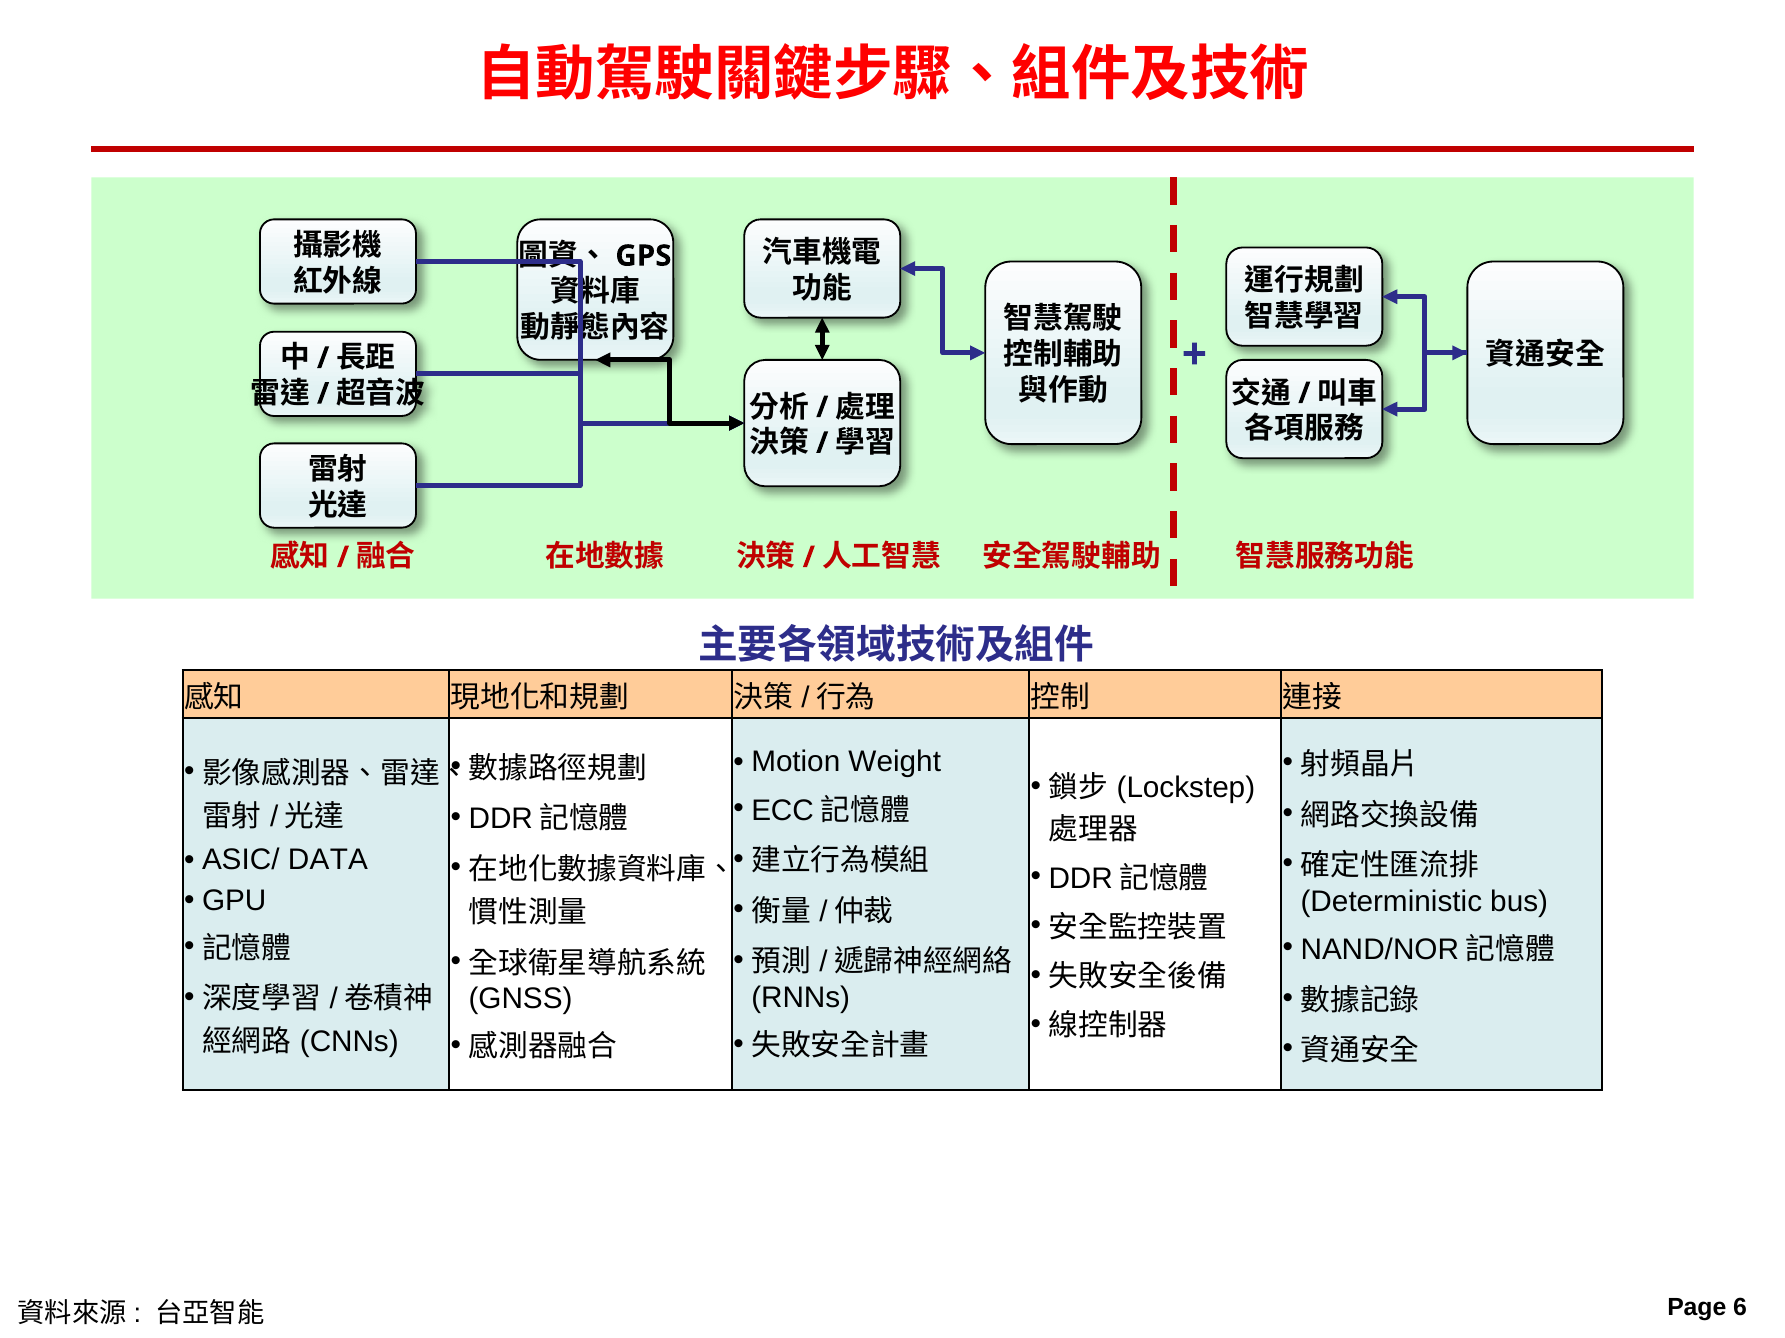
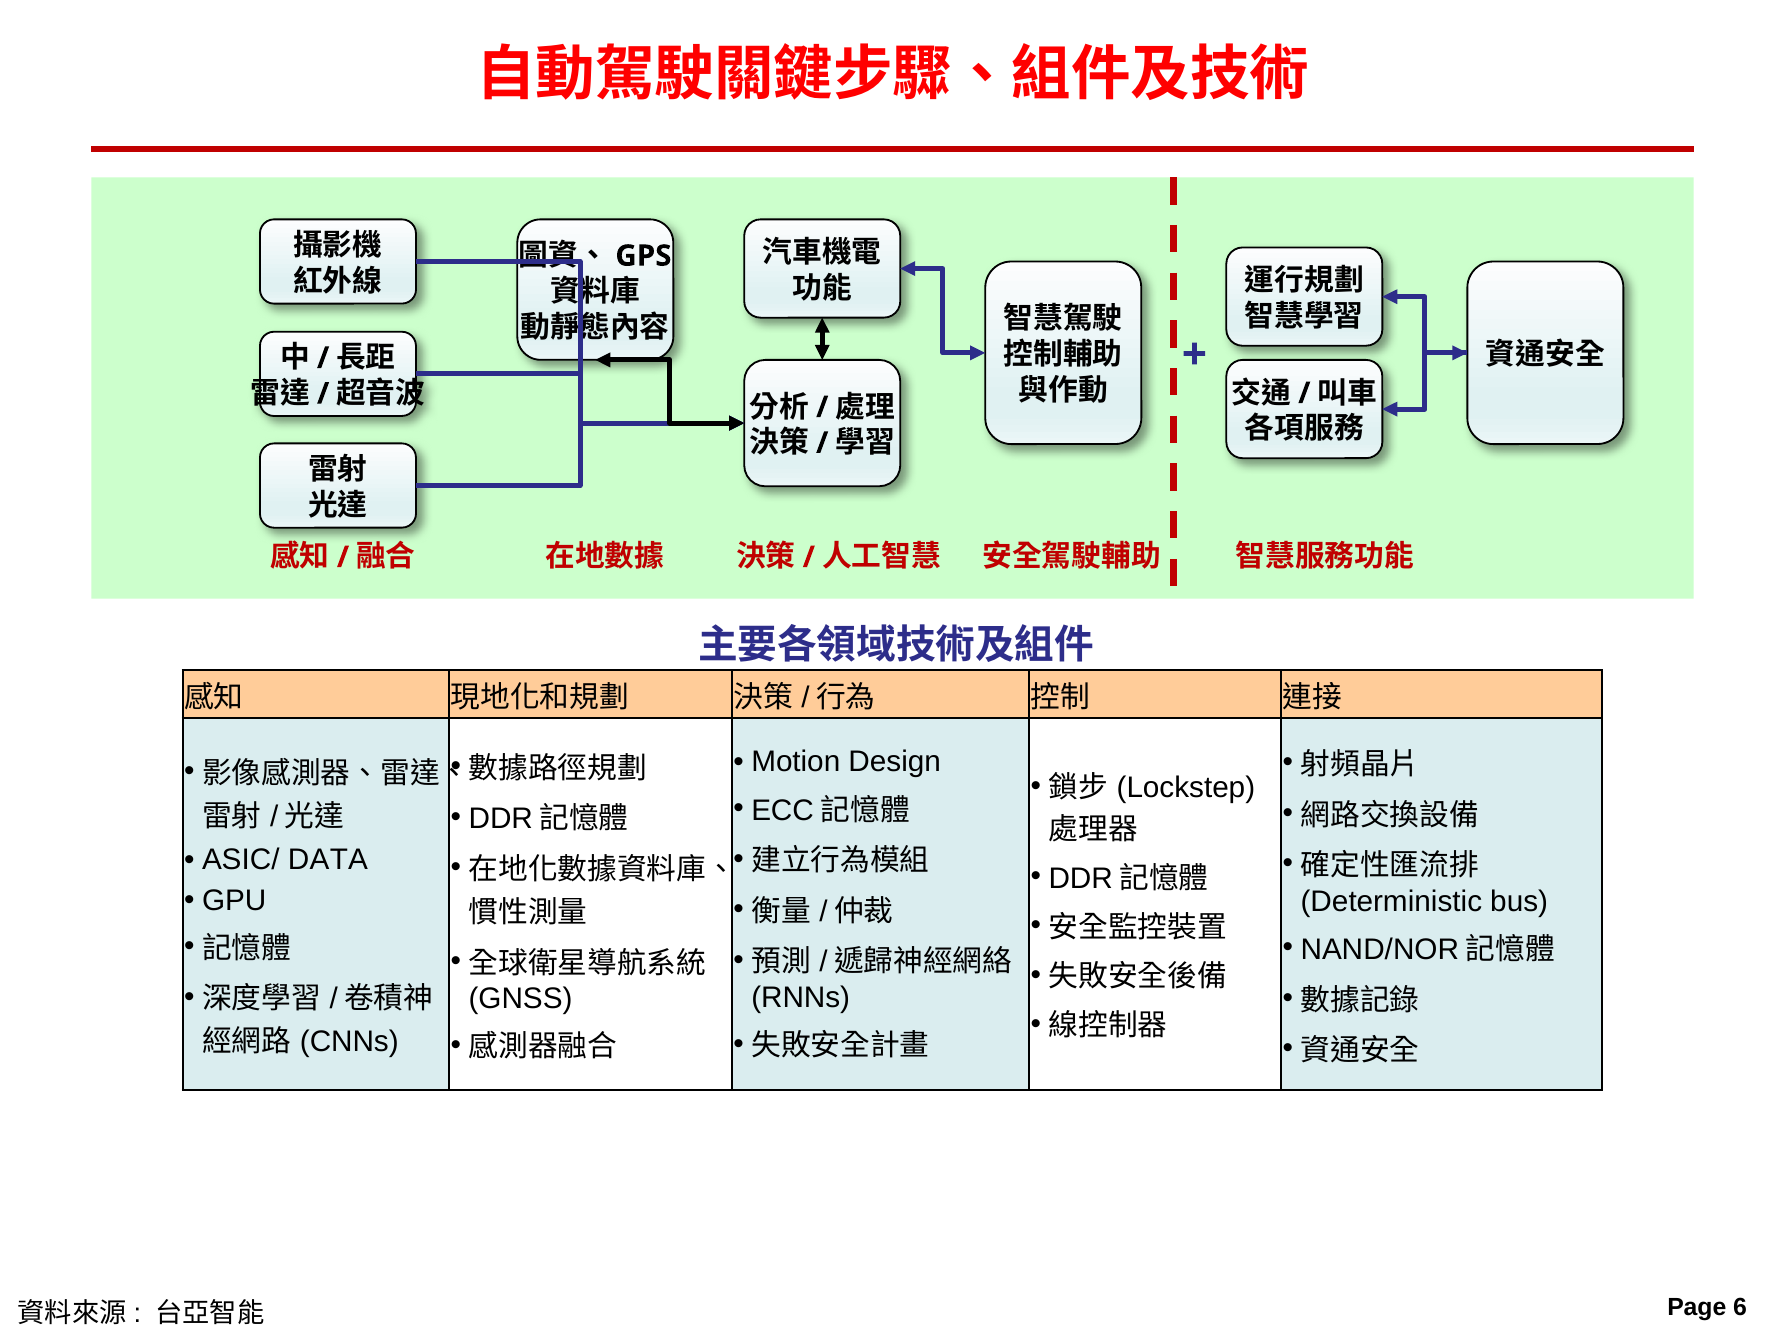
Weight: Weight -> Design
